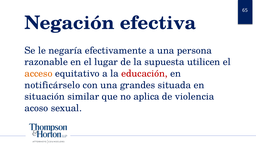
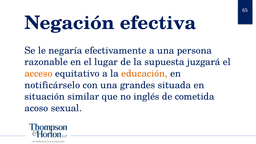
utilicen: utilicen -> juzgará
educación colour: red -> orange
aplica: aplica -> inglés
violencia: violencia -> cometida
